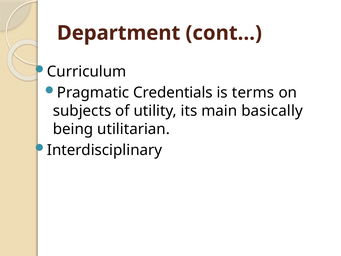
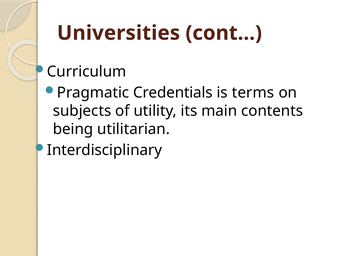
Department: Department -> Universities
basically: basically -> contents
